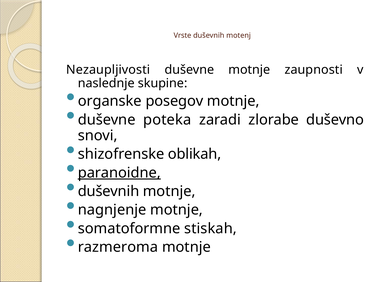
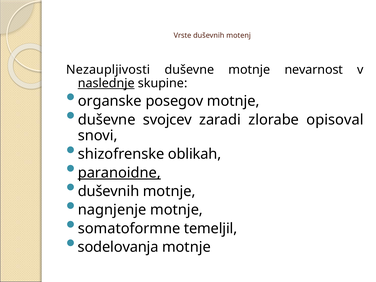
zaupnosti: zaupnosti -> nevarnost
naslednje underline: none -> present
poteka: poteka -> svojcev
duševno: duševno -> opisoval
stiskah: stiskah -> temeljil
razmeroma: razmeroma -> sodelovanja
